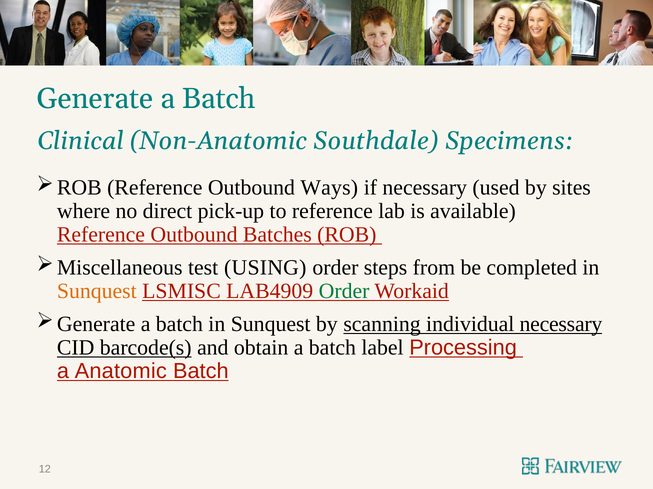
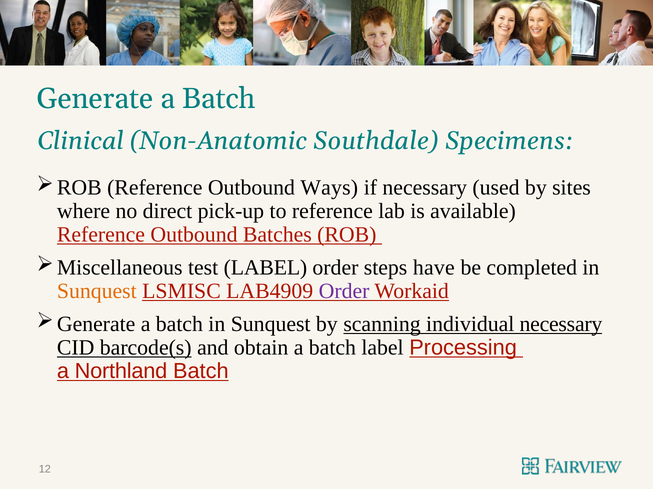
test USING: USING -> LABEL
from: from -> have
Order at (344, 291) colour: green -> purple
Anatomic: Anatomic -> Northland
